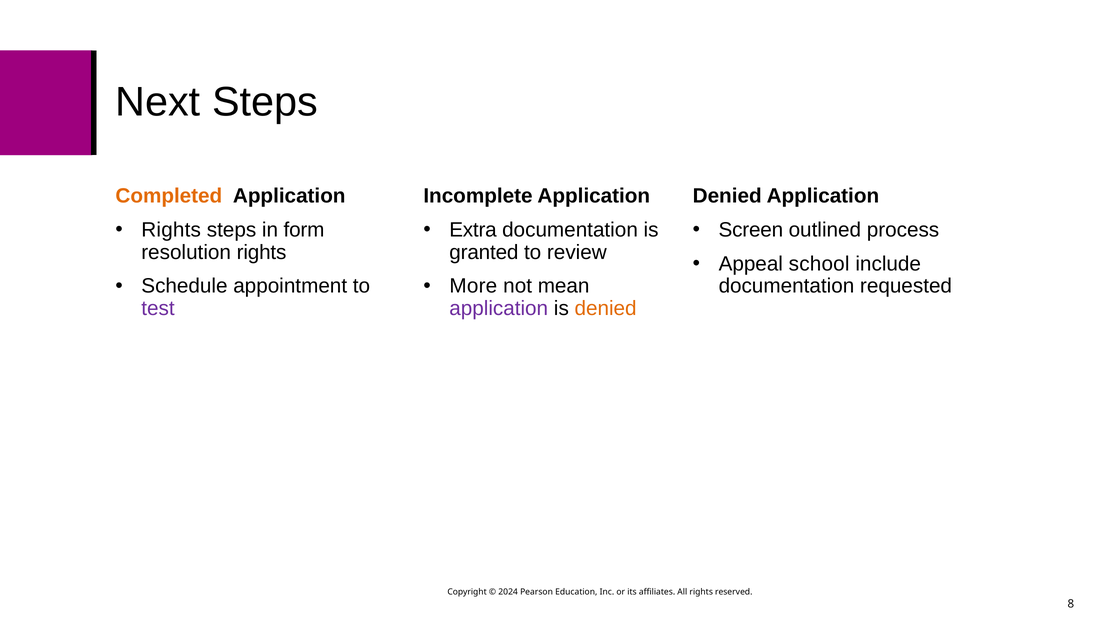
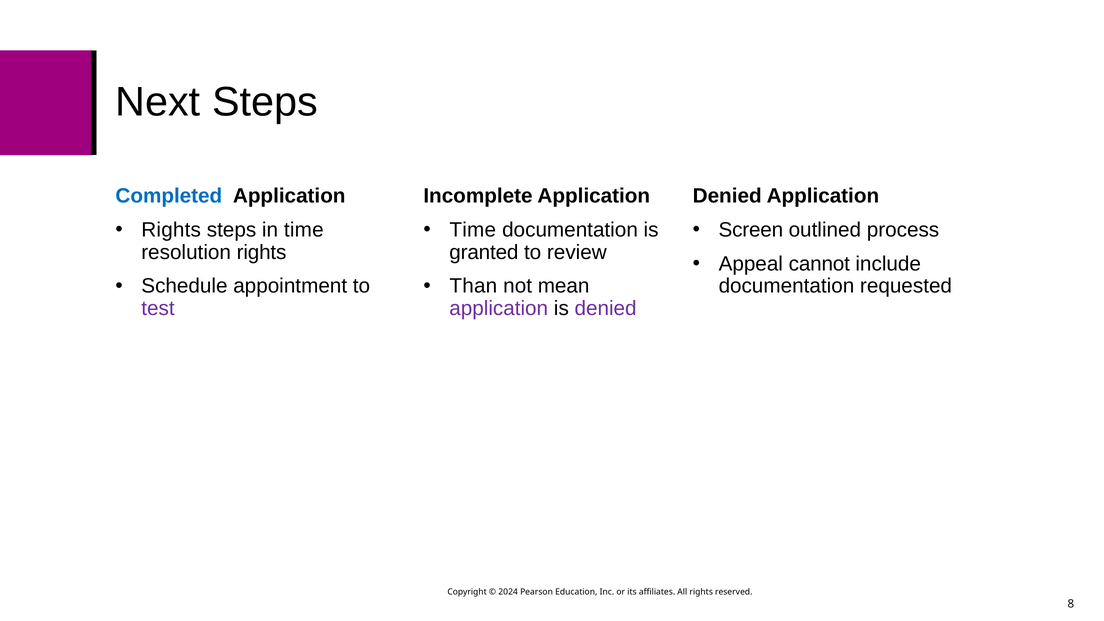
Completed colour: orange -> blue
in form: form -> time
Extra at (473, 230): Extra -> Time
school: school -> cannot
More: More -> Than
denied at (606, 308) colour: orange -> purple
